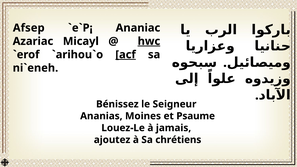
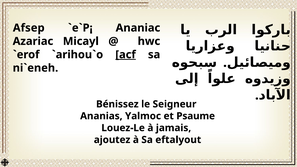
hwc underline: present -> none
Moines: Moines -> Yalmoc
chrétiens: chrétiens -> eftalyout
